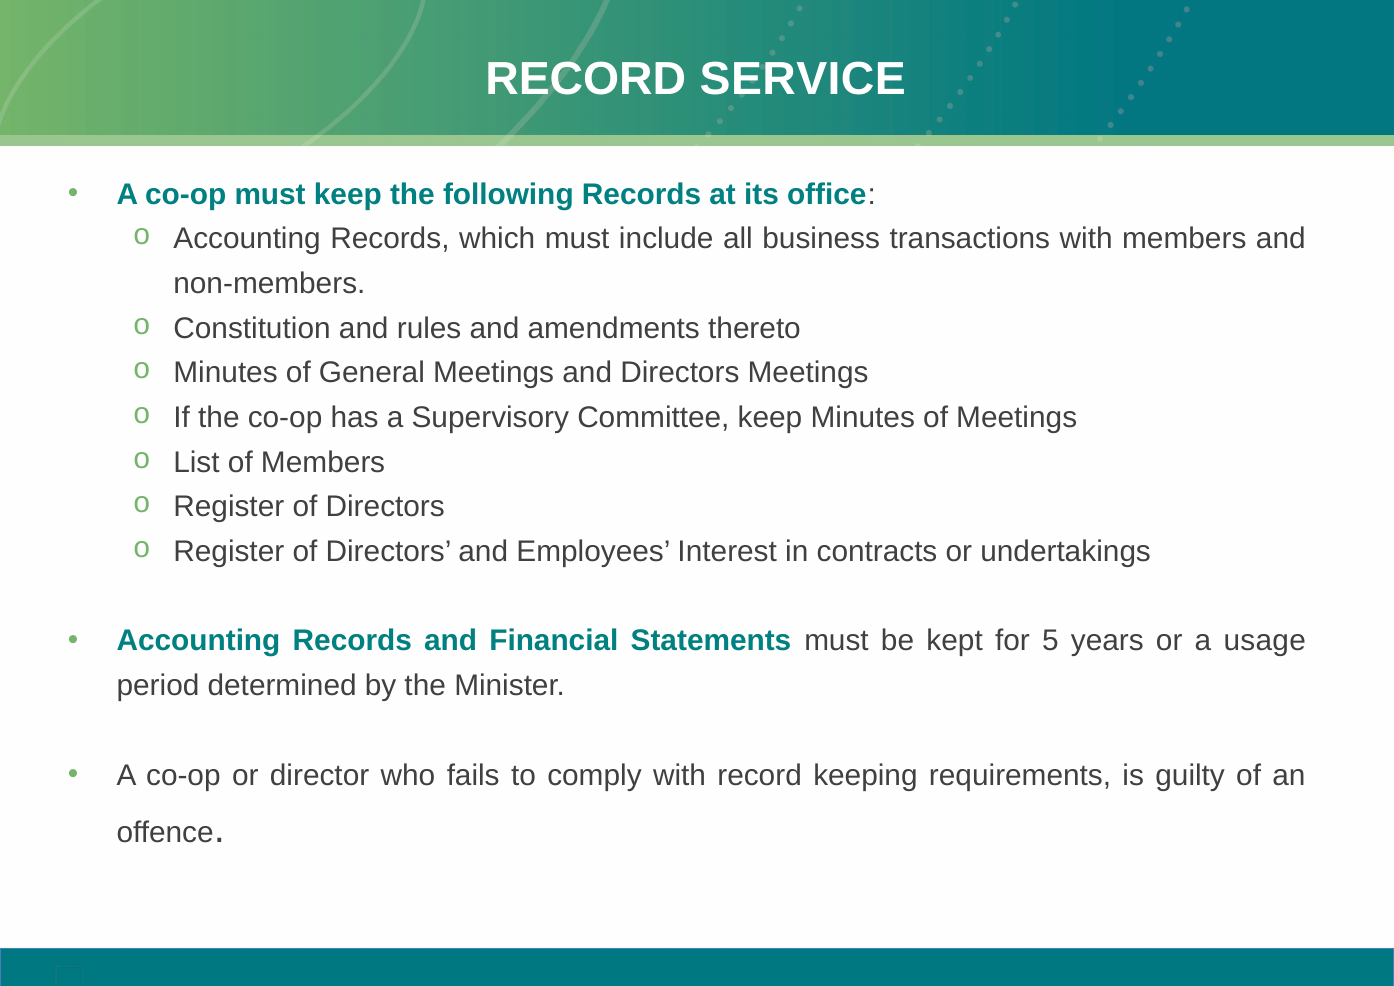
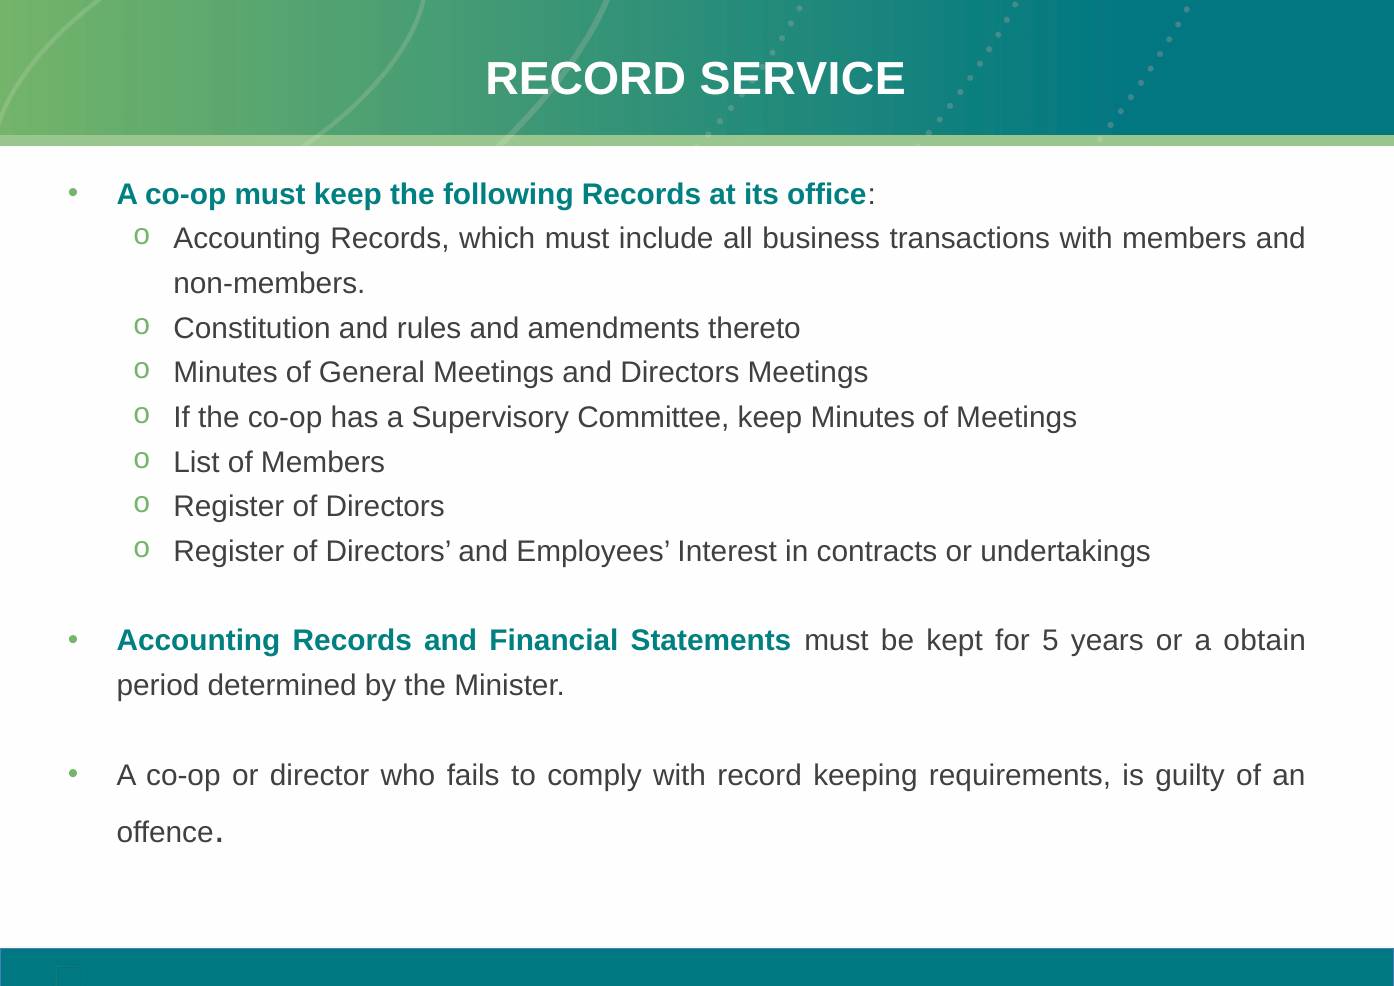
usage: usage -> obtain
